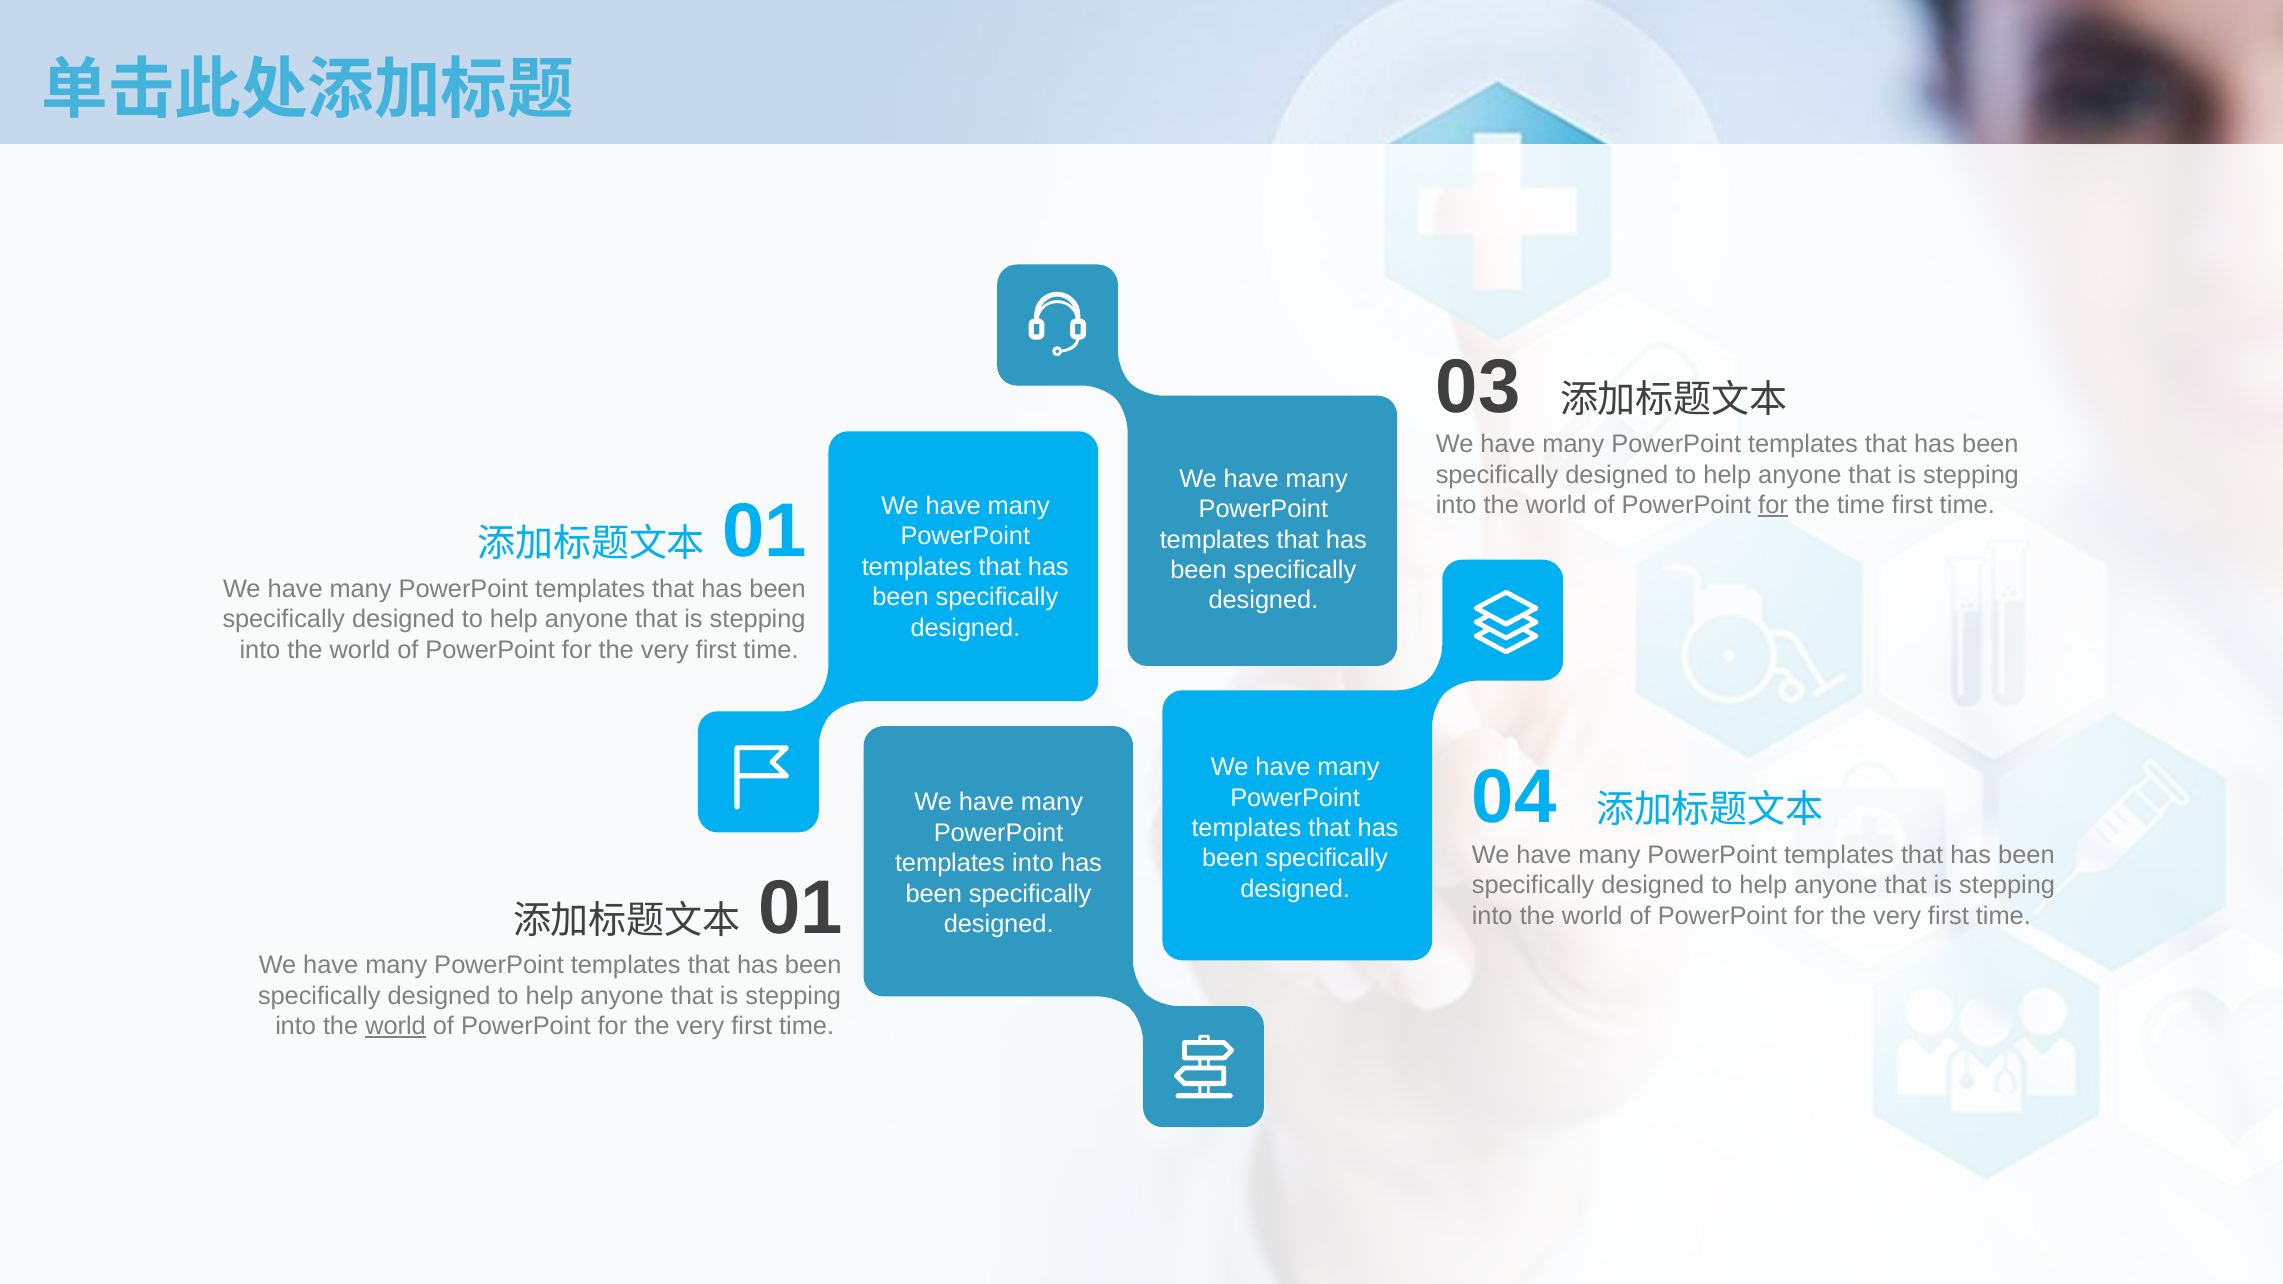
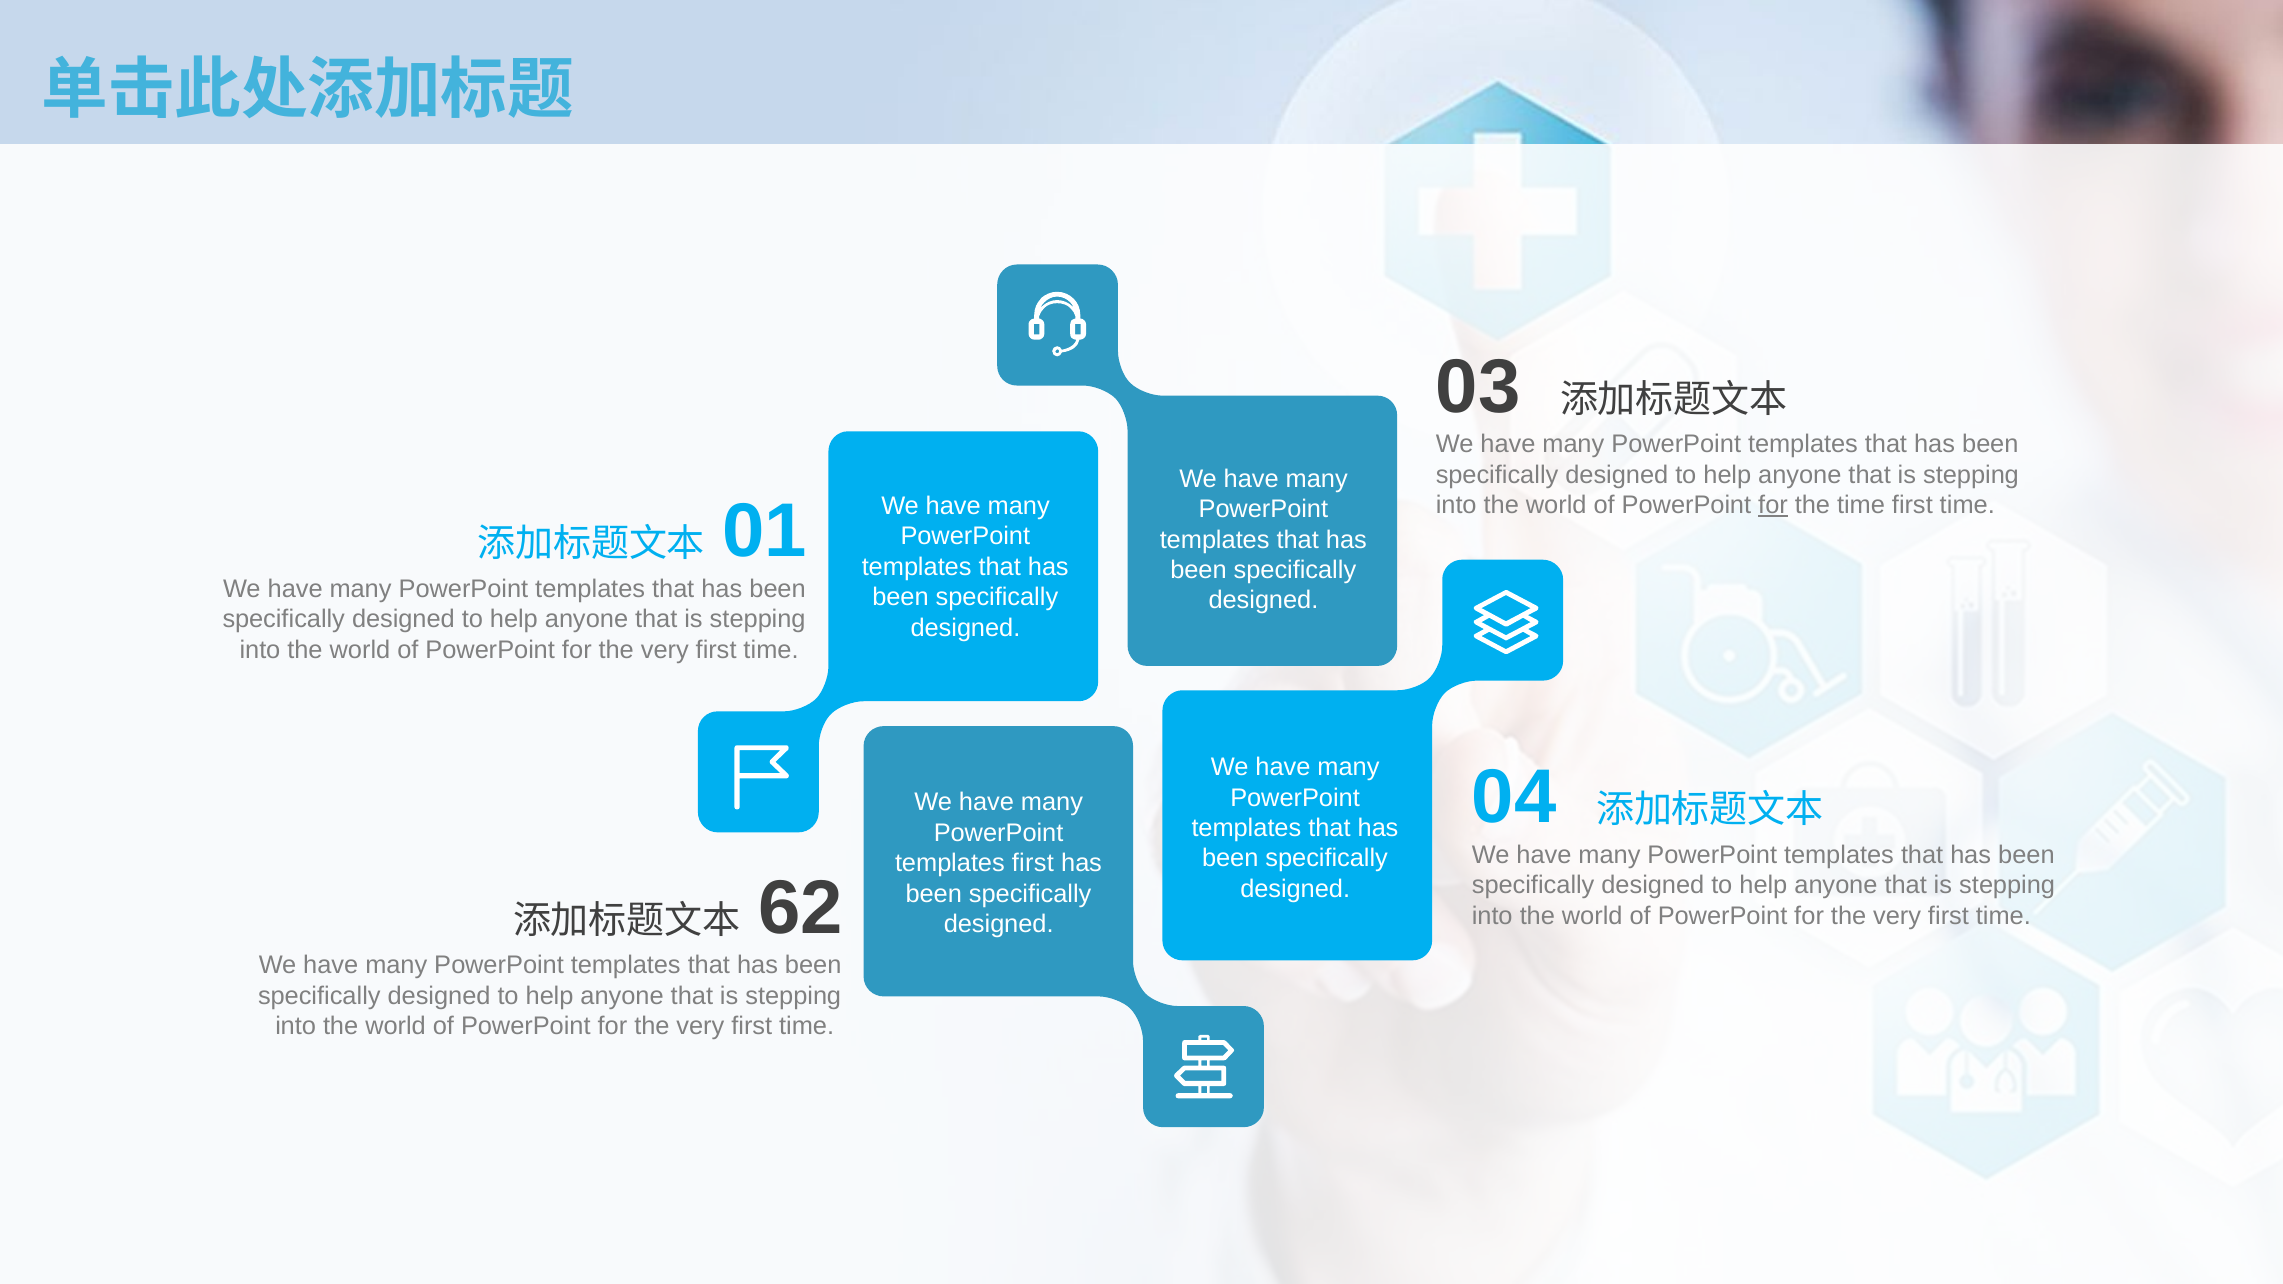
templates into: into -> first
01 at (800, 908): 01 -> 62
world at (396, 1026) underline: present -> none
